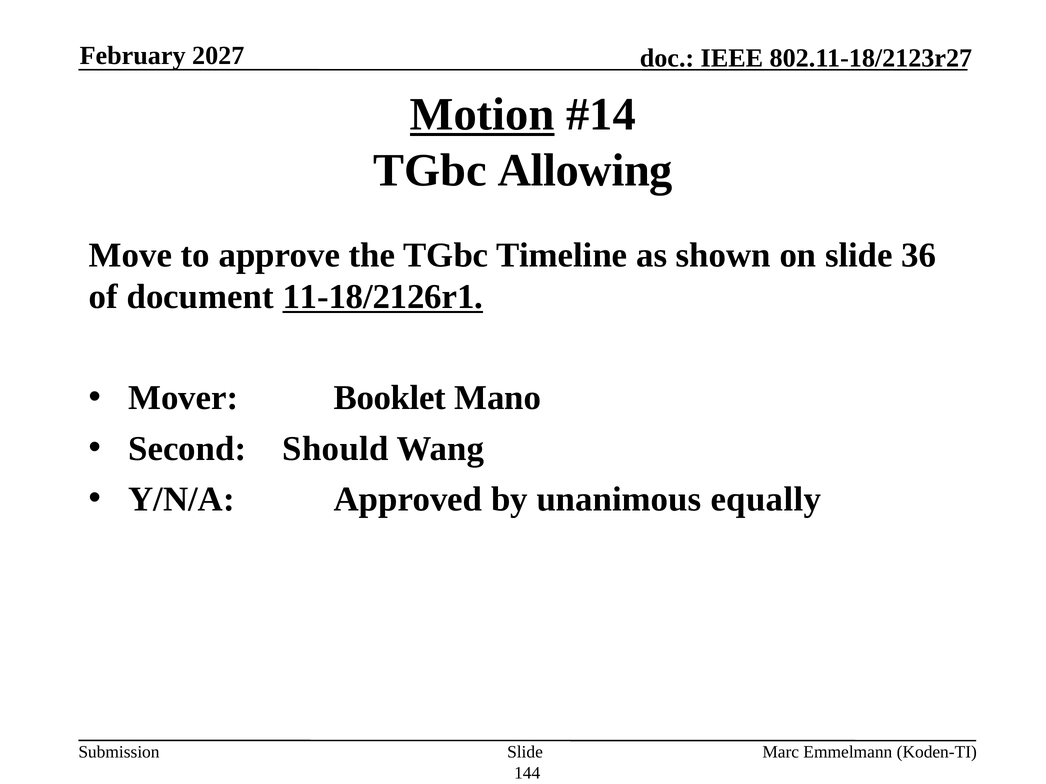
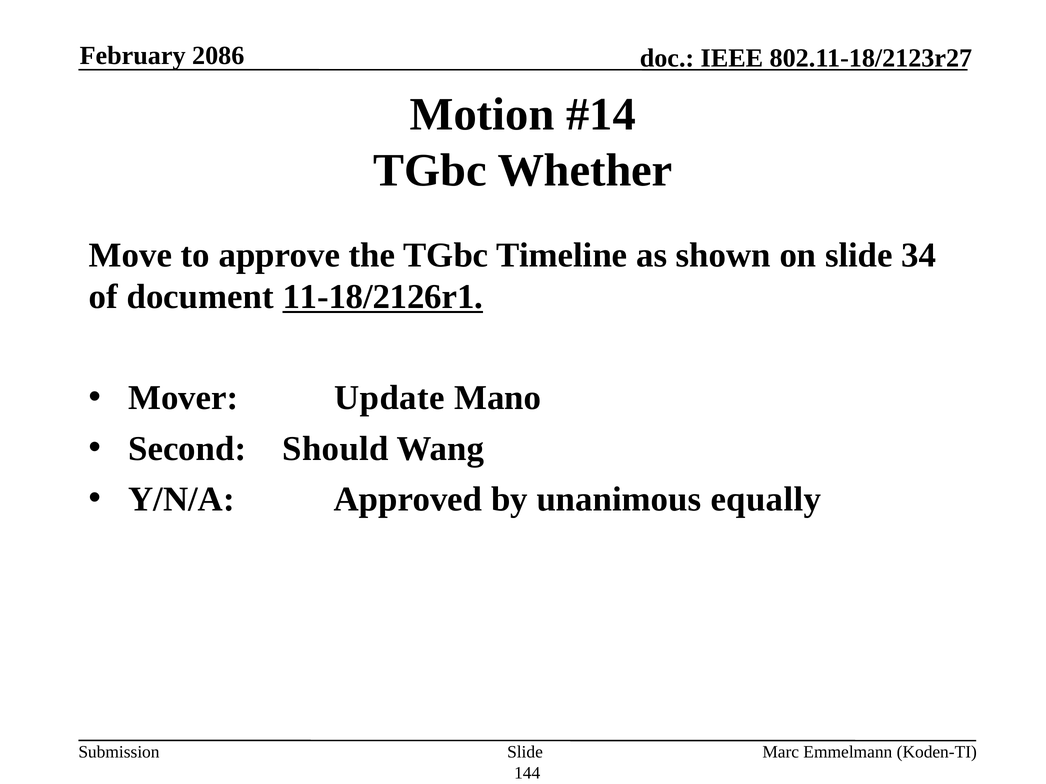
2027: 2027 -> 2086
Motion underline: present -> none
Allowing: Allowing -> Whether
36: 36 -> 34
Booklet: Booklet -> Update
